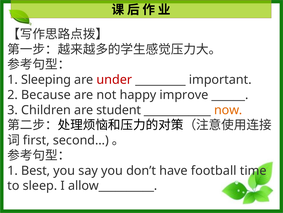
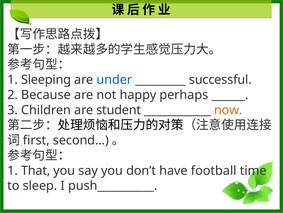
under colour: red -> blue
important: important -> successful
improve: improve -> perhaps
Best: Best -> That
allow__________: allow__________ -> push__________
